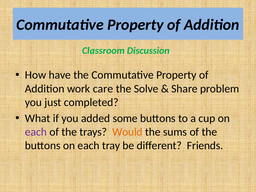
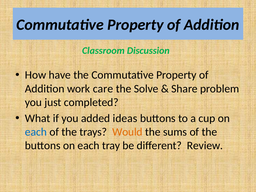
some: some -> ideas
each at (36, 132) colour: purple -> blue
Friends: Friends -> Review
